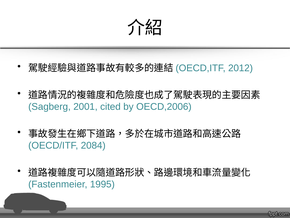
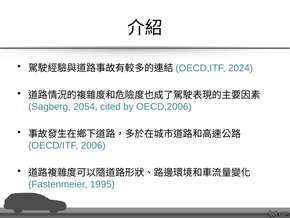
2012: 2012 -> 2024
2001: 2001 -> 2054
2084: 2084 -> 2006
